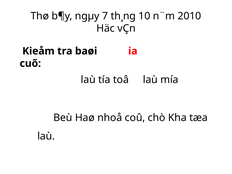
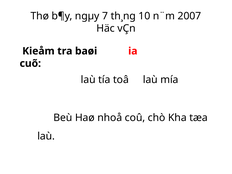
2010: 2010 -> 2007
